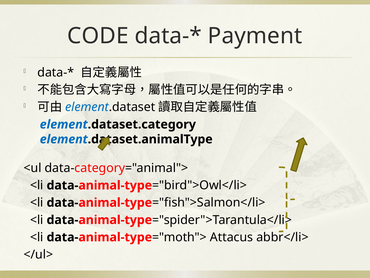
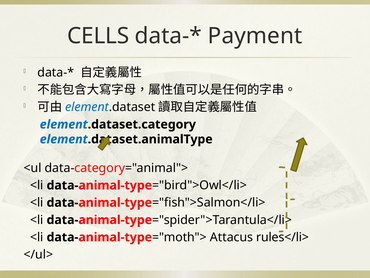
CODE: CODE -> CELLS
abbr</li>: abbr</li> -> rules</li>
